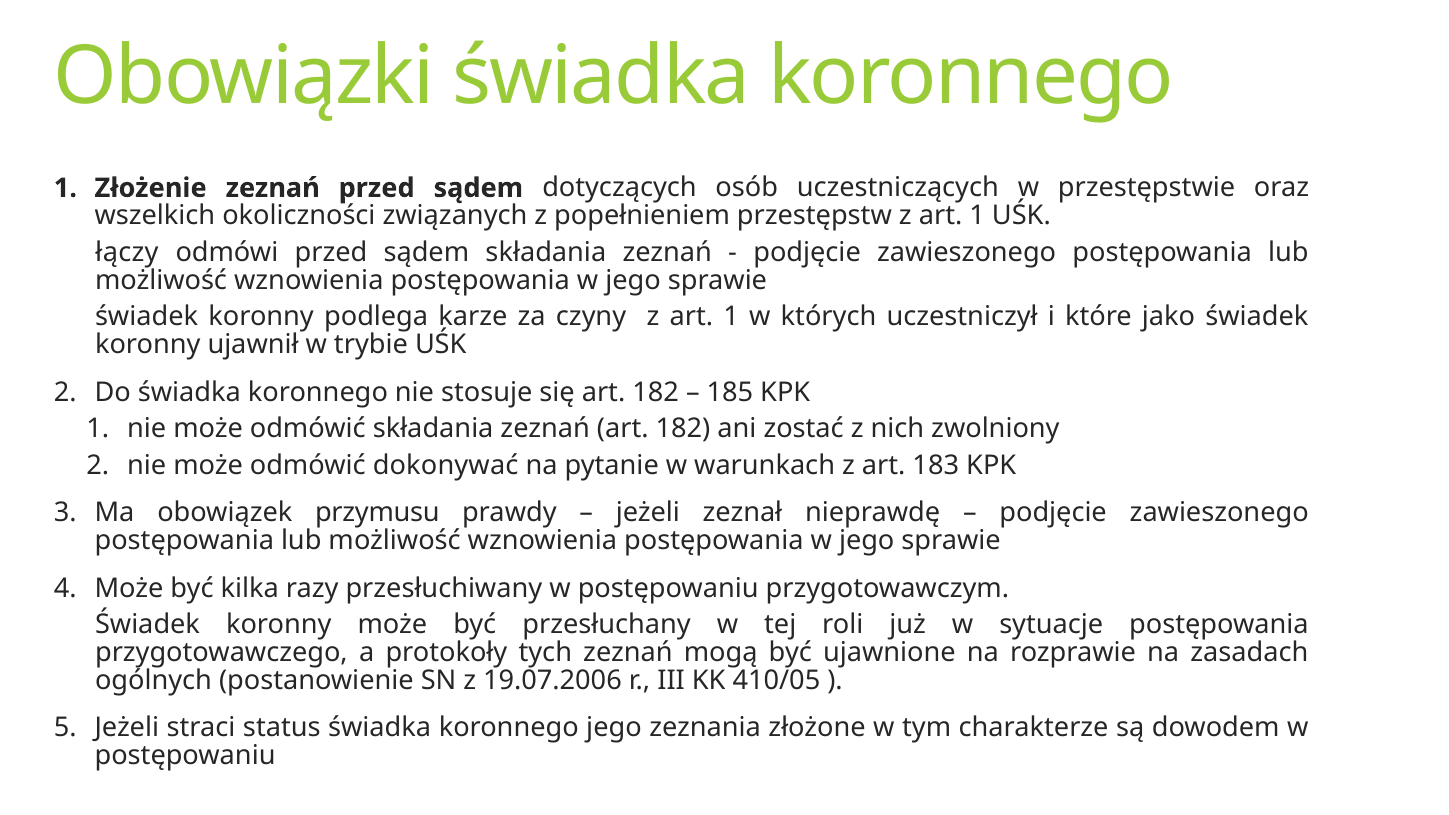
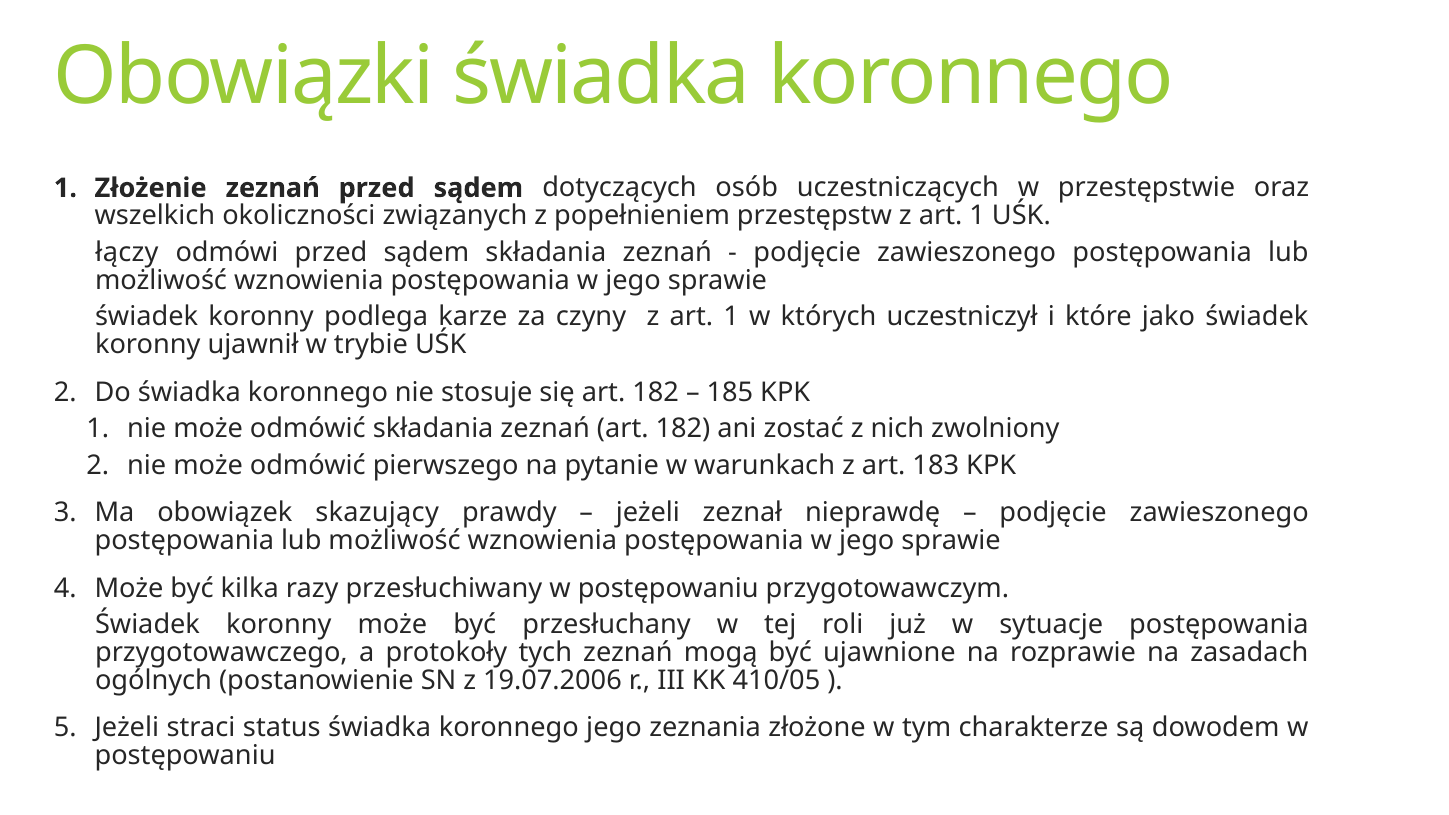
dokonywać: dokonywać -> pierwszego
przymusu: przymusu -> skazujący
